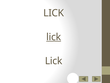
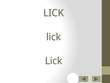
lick at (54, 37) underline: present -> none
